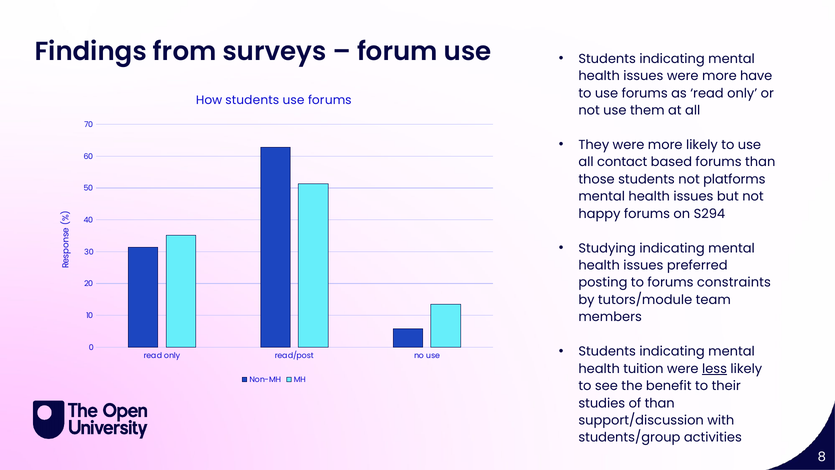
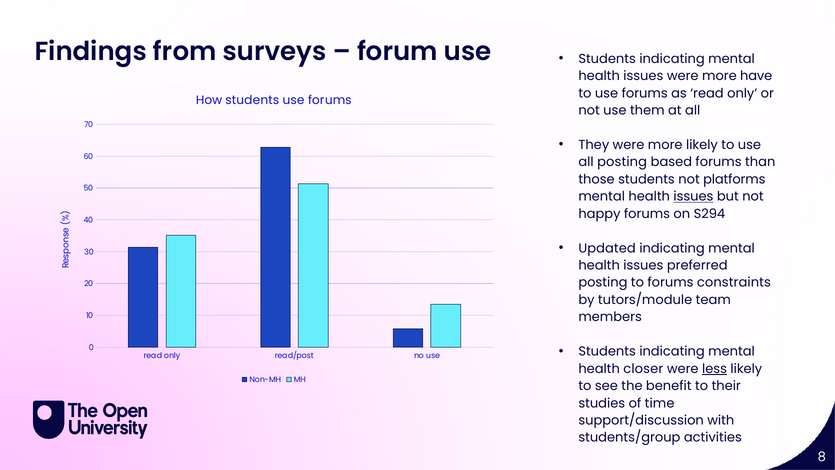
all contact: contact -> posting
issues at (693, 196) underline: none -> present
Studying: Studying -> Updated
tuition: tuition -> closer
of than: than -> time
